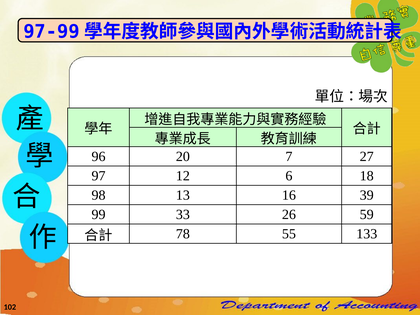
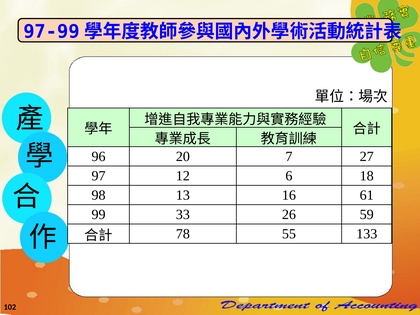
39: 39 -> 61
